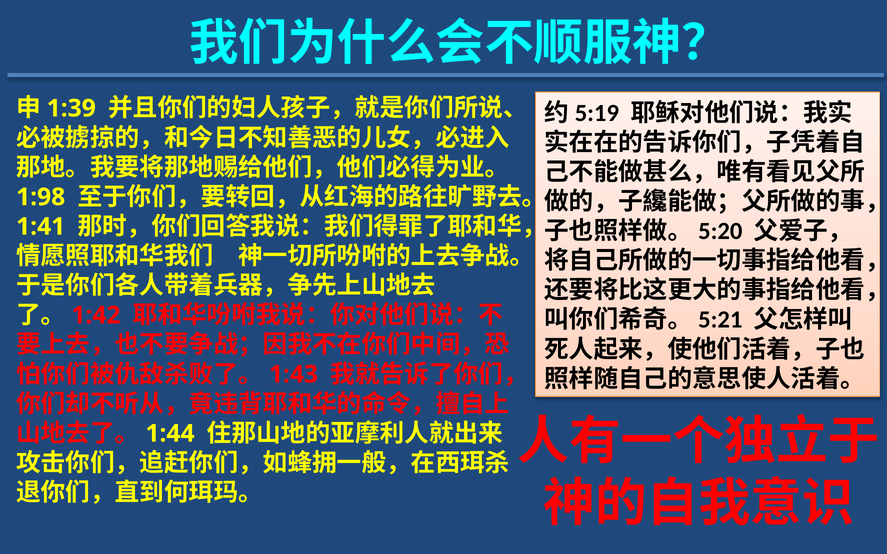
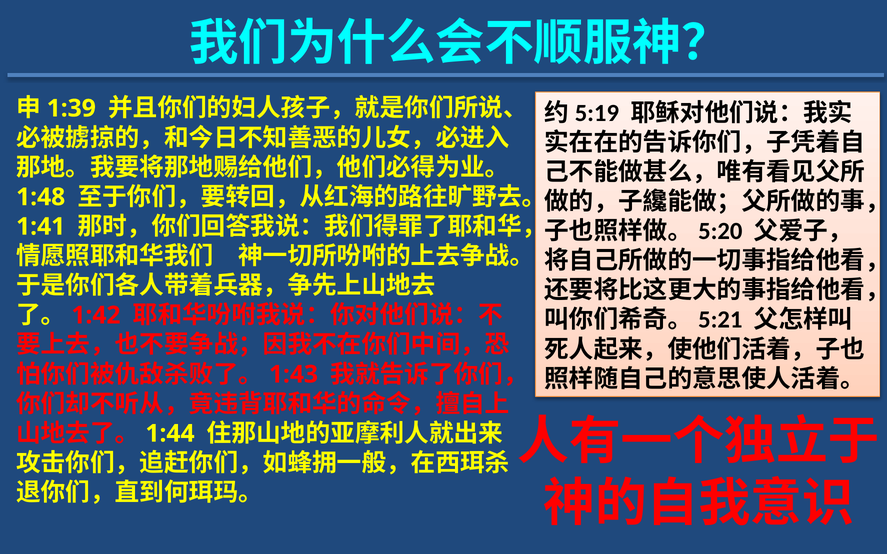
1:98: 1:98 -> 1:48
